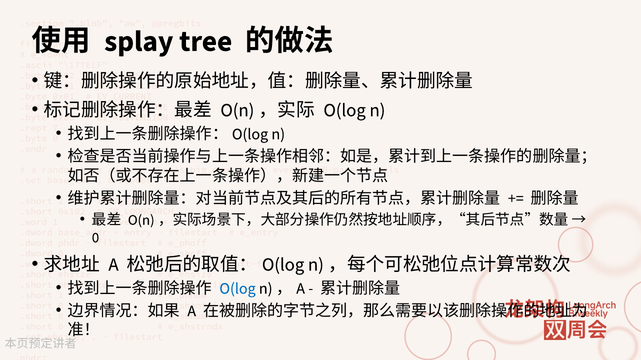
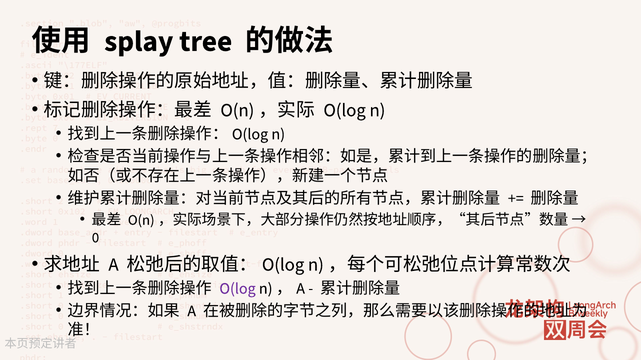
O(log at (238, 289) colour: blue -> purple
